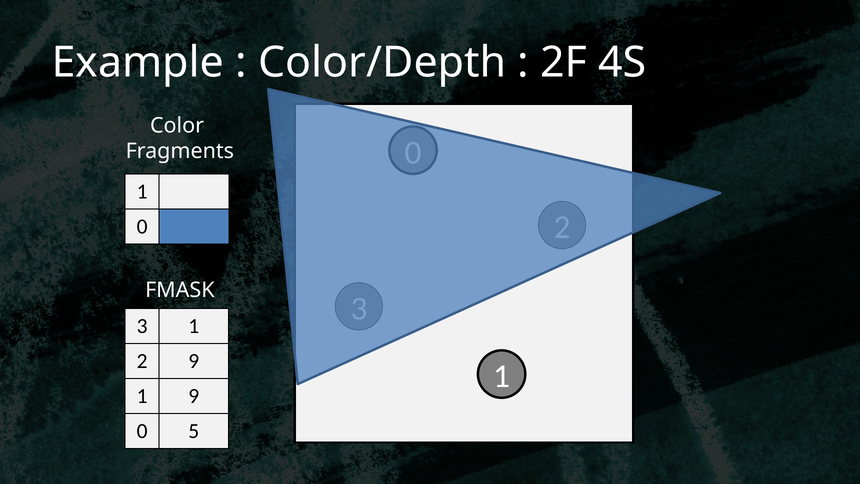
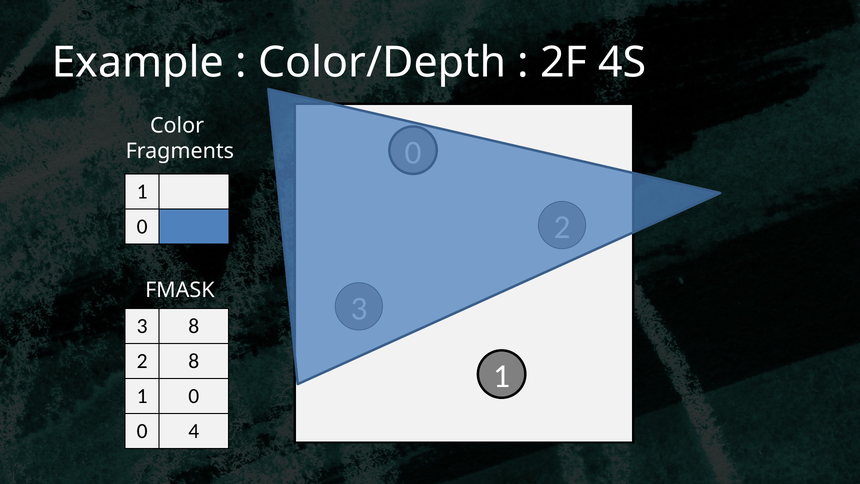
1 at (194, 326): 1 -> 8
2 9: 9 -> 8
9 at (194, 396): 9 -> 0
5: 5 -> 4
